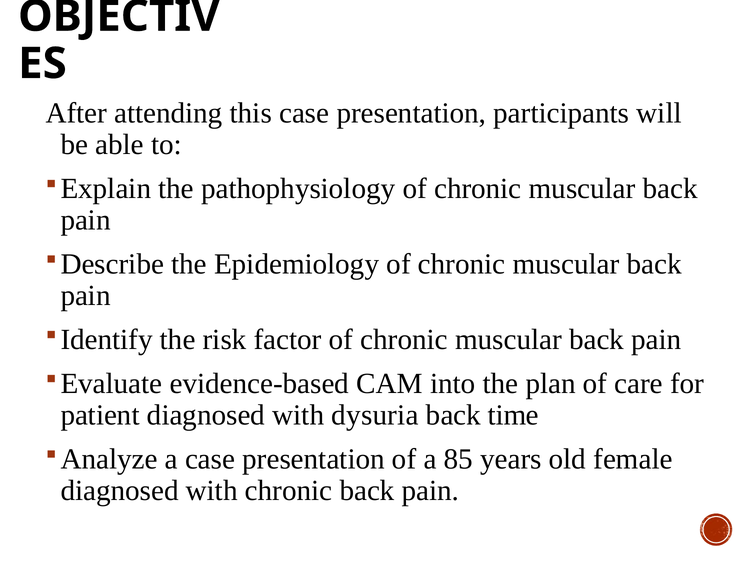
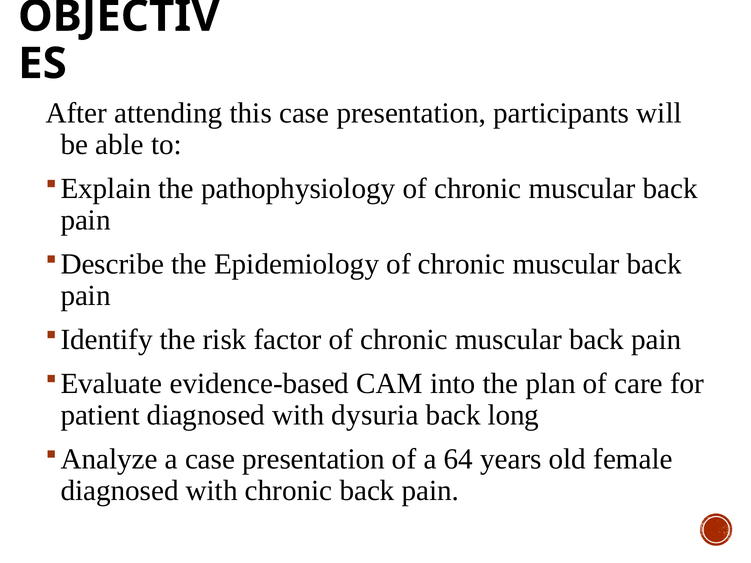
time: time -> long
85: 85 -> 64
